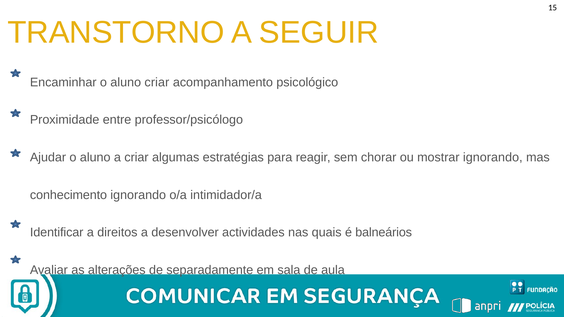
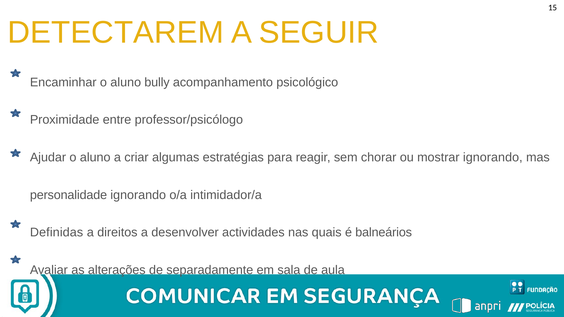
TRANSTORNO: TRANSTORNO -> DETECTAREM
aluno criar: criar -> bully
conhecimento: conhecimento -> personalidade
Identificar: Identificar -> Definidas
